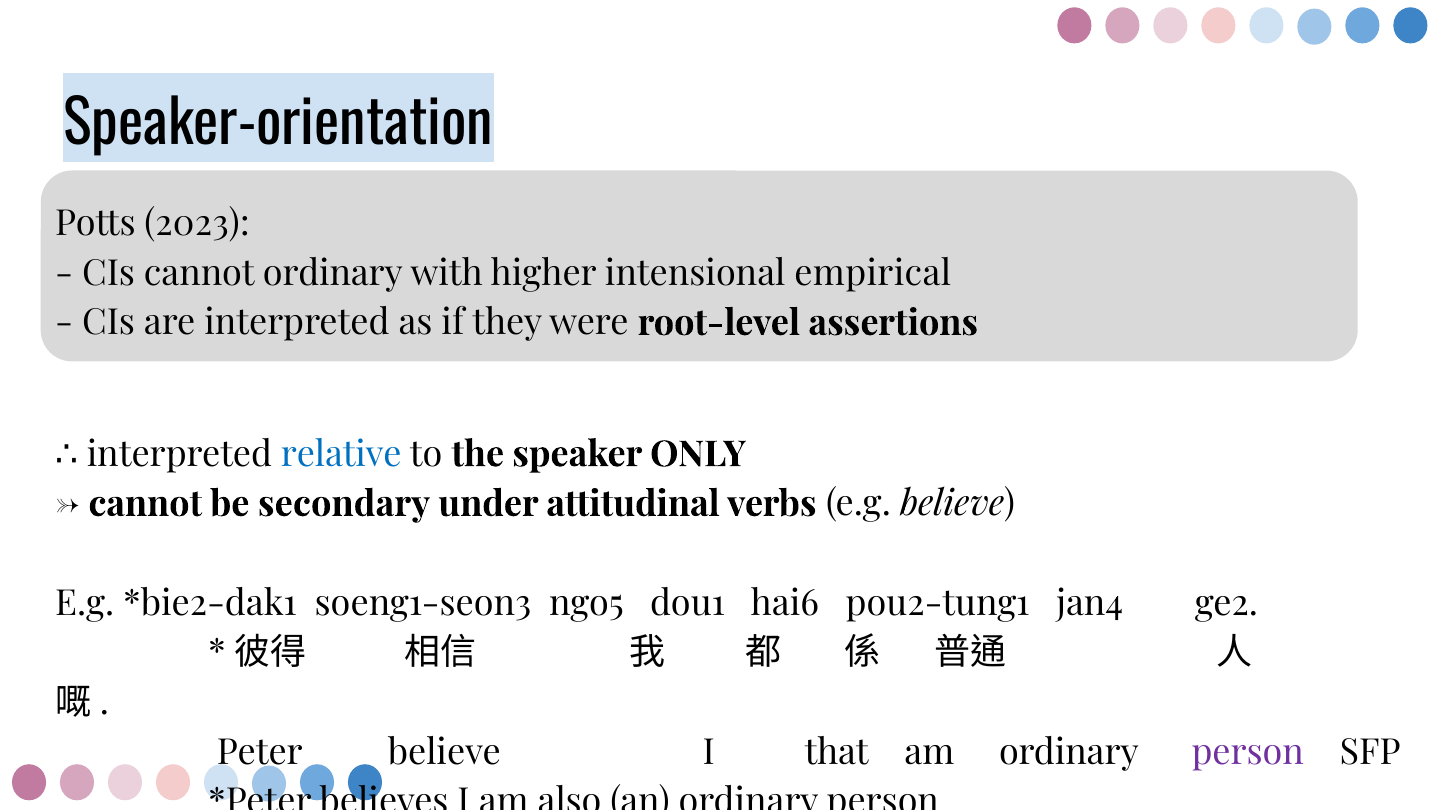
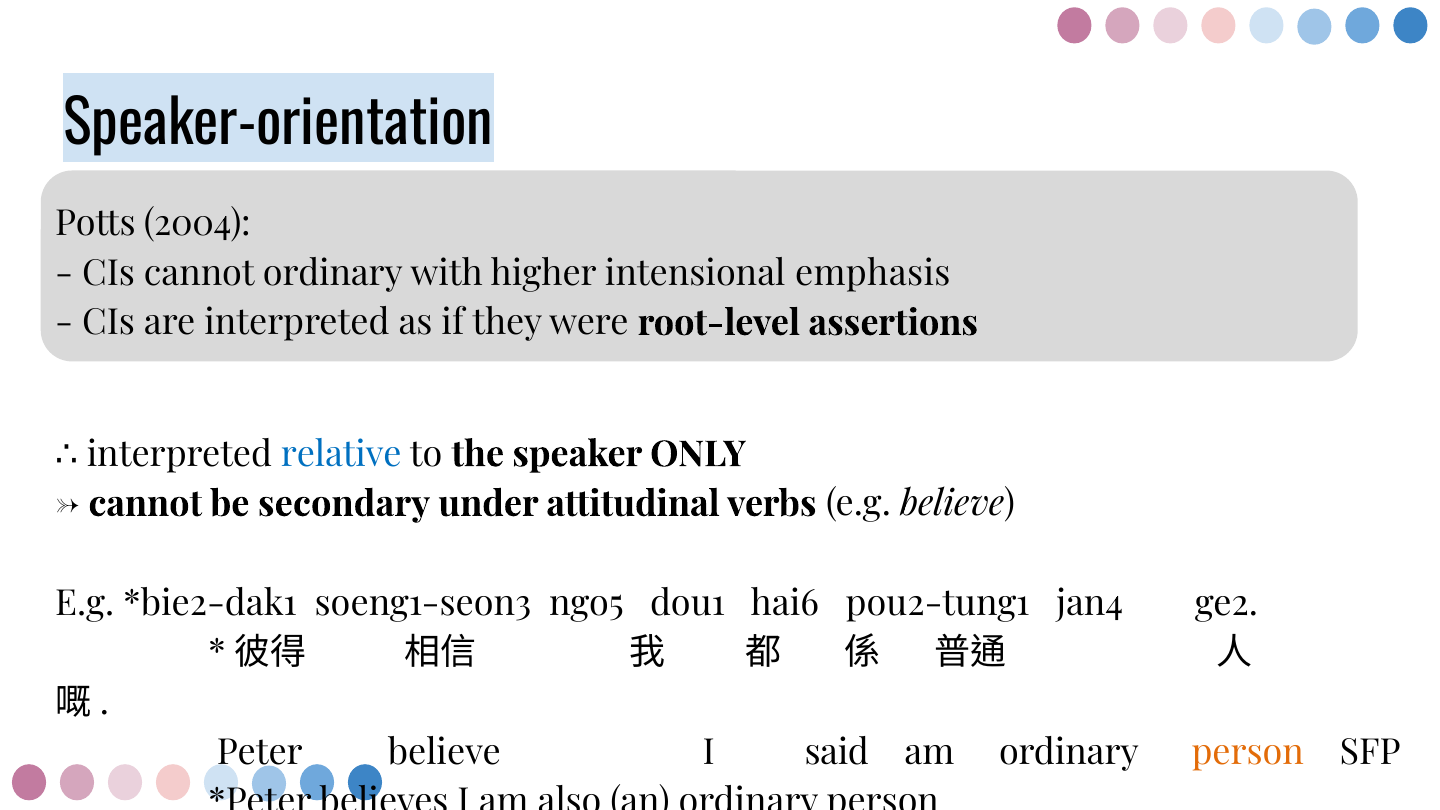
2023: 2023 -> 2004
empirical: empirical -> emphasis
that: that -> said
person at (1248, 752) colour: purple -> orange
